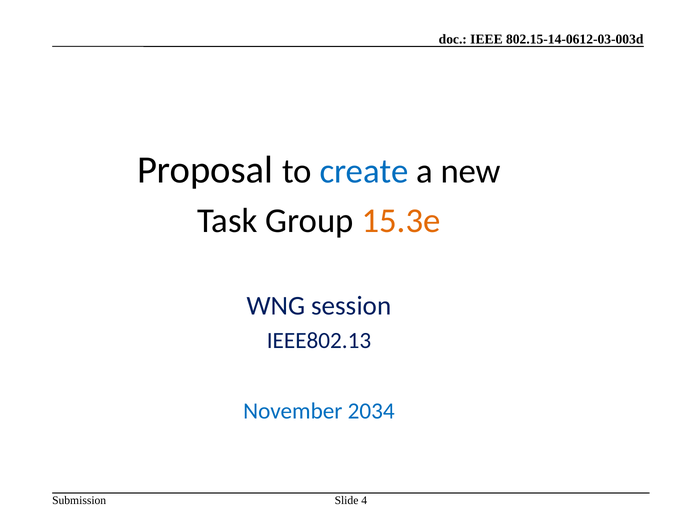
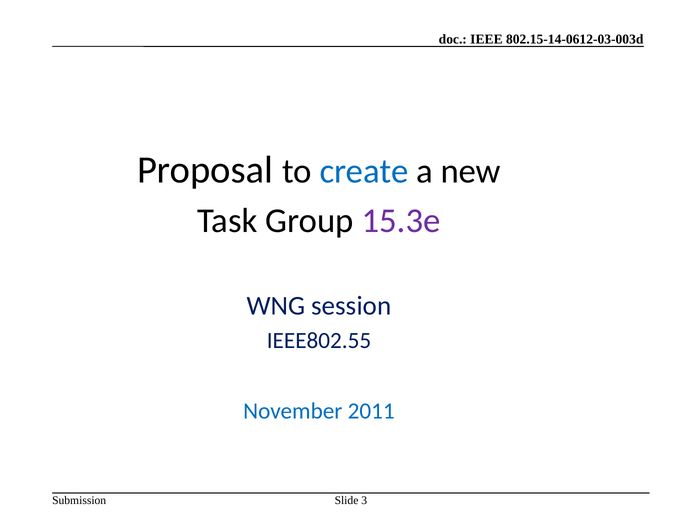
15.3e colour: orange -> purple
IEEE802.13: IEEE802.13 -> IEEE802.55
2034: 2034 -> 2011
4: 4 -> 3
